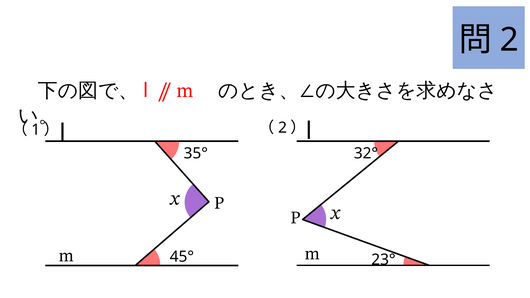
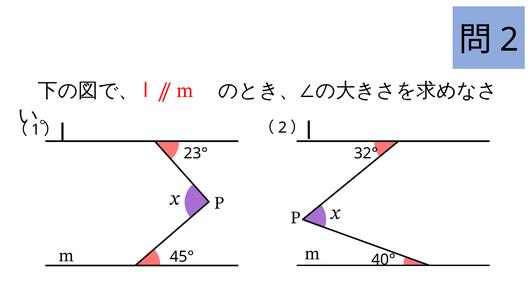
35°: 35° -> 23°
23°: 23° -> 40°
